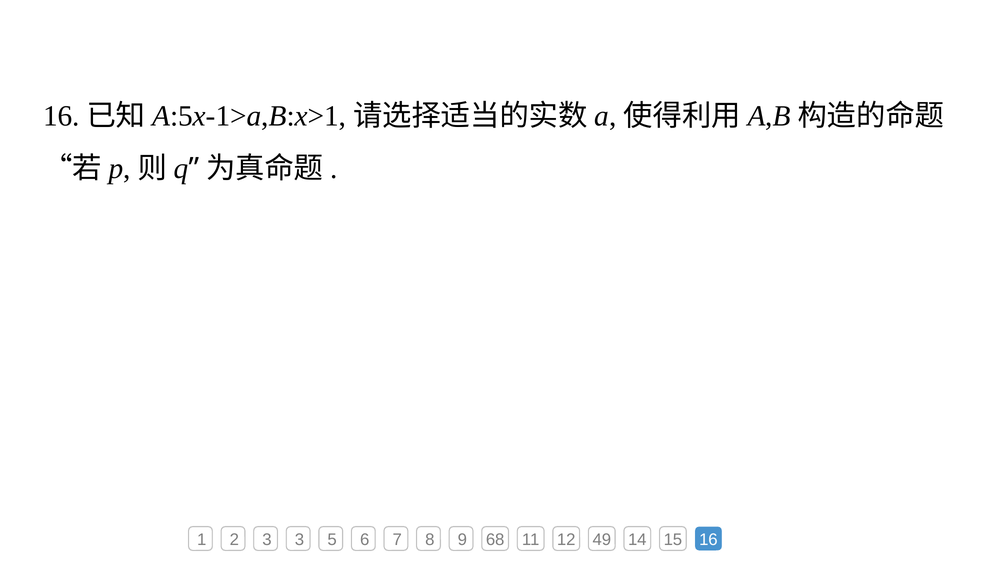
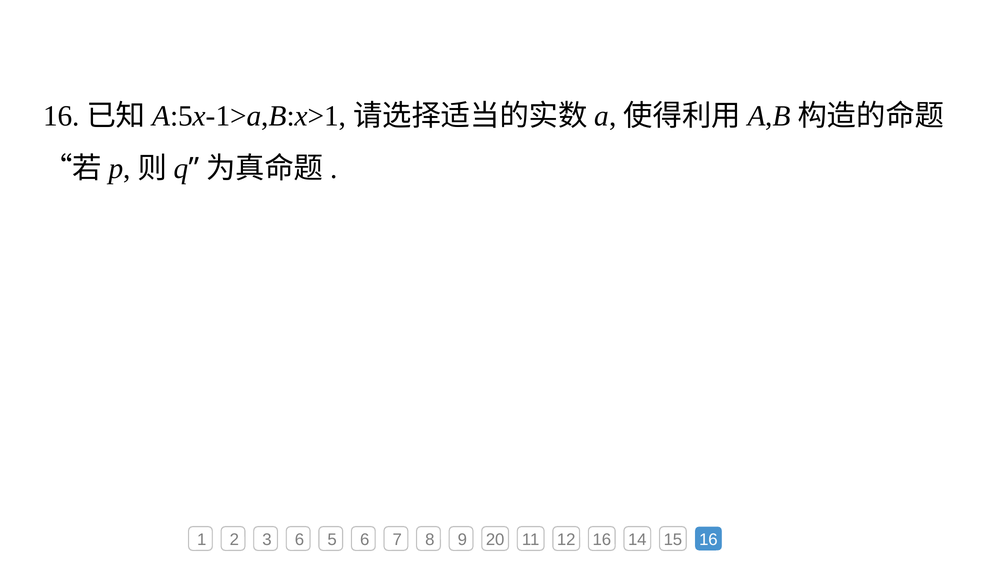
3 3: 3 -> 6
68: 68 -> 20
12 49: 49 -> 16
